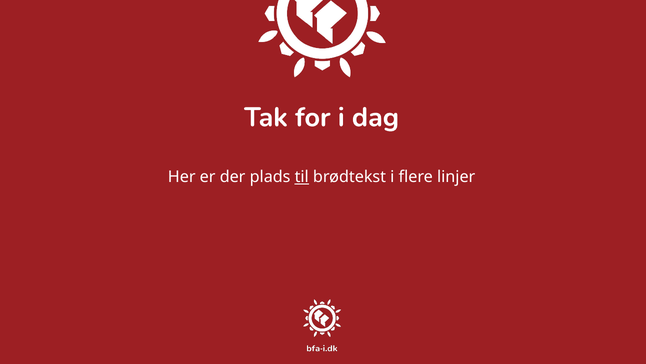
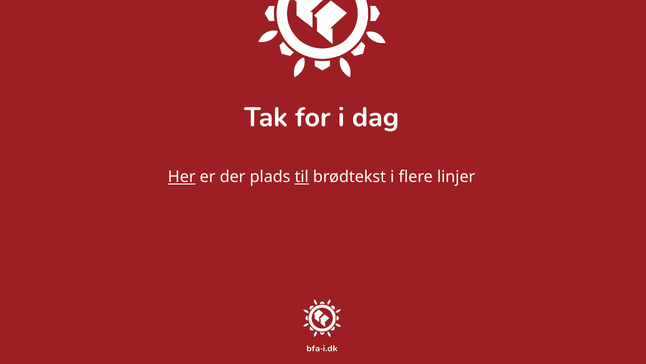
Her underline: none -> present
